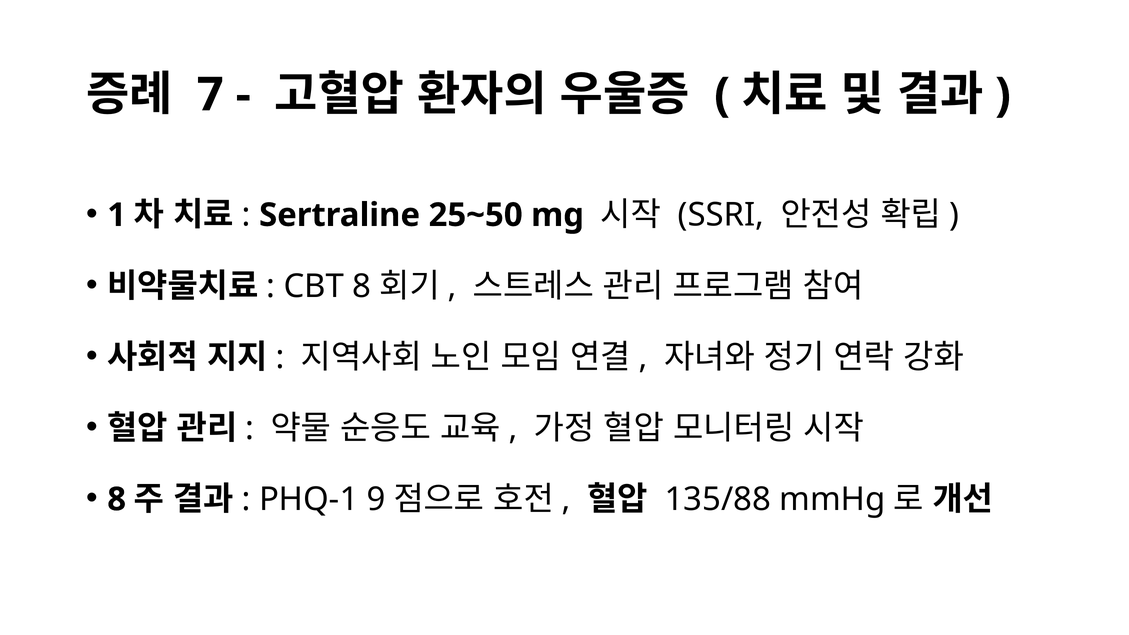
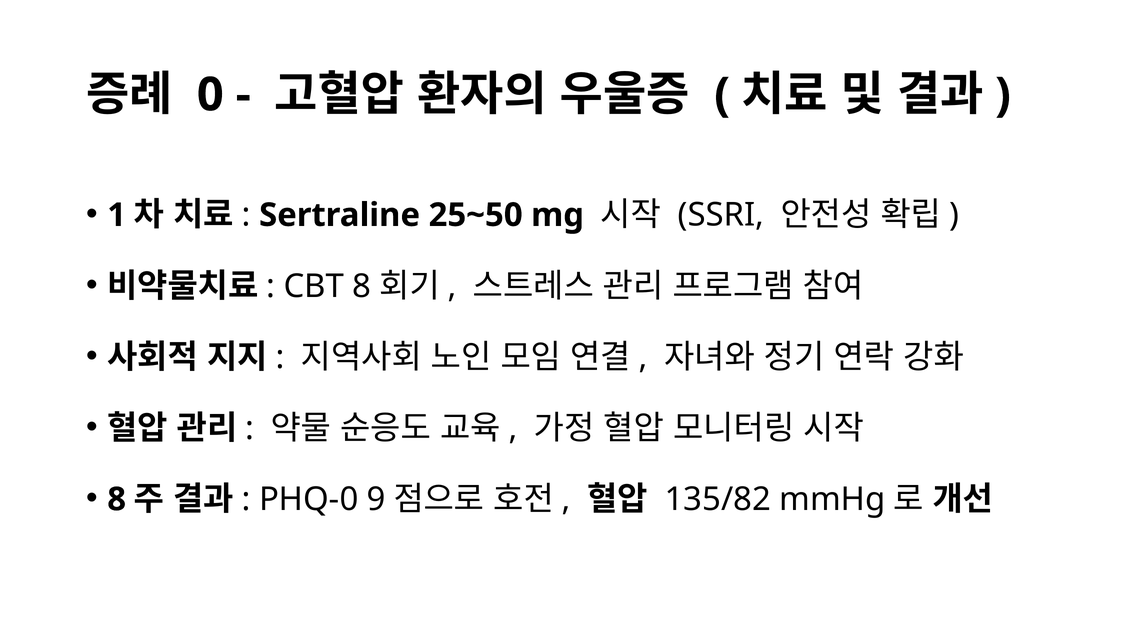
7: 7 -> 0
PHQ-1: PHQ-1 -> PHQ-0
135/88: 135/88 -> 135/82
